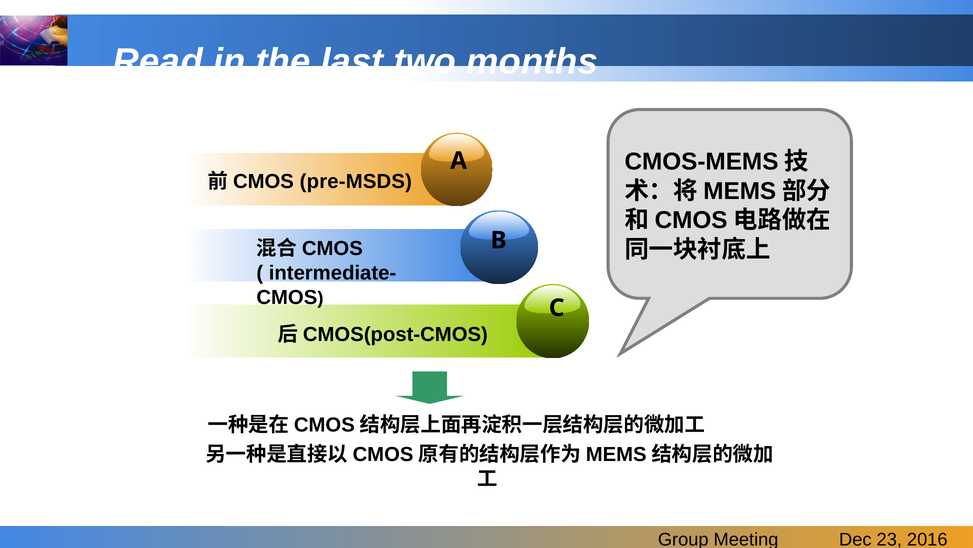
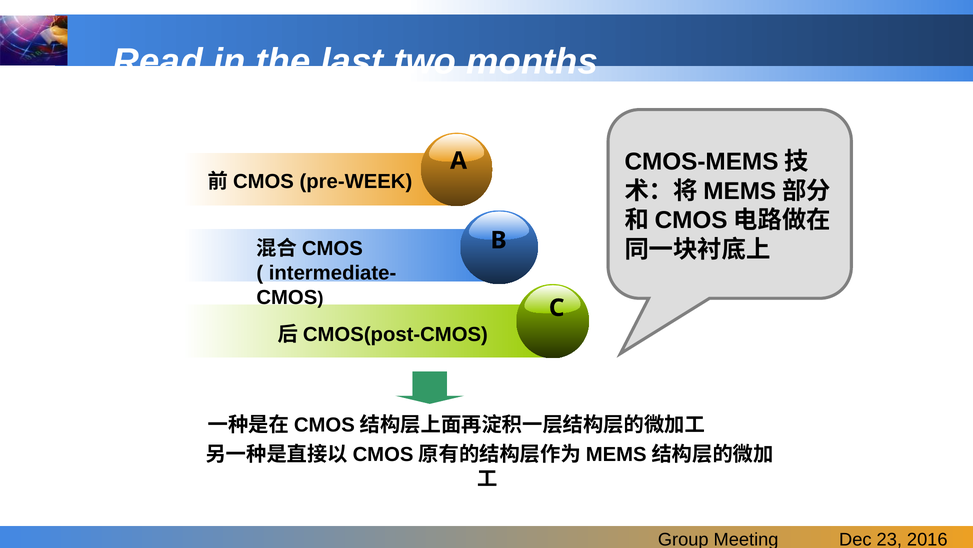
pre-MSDS: pre-MSDS -> pre-WEEK
